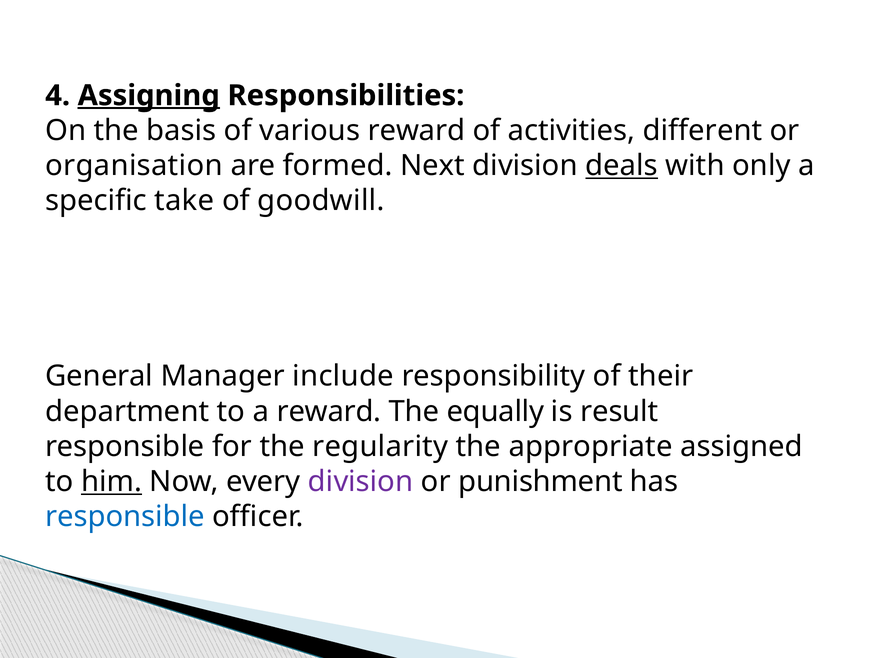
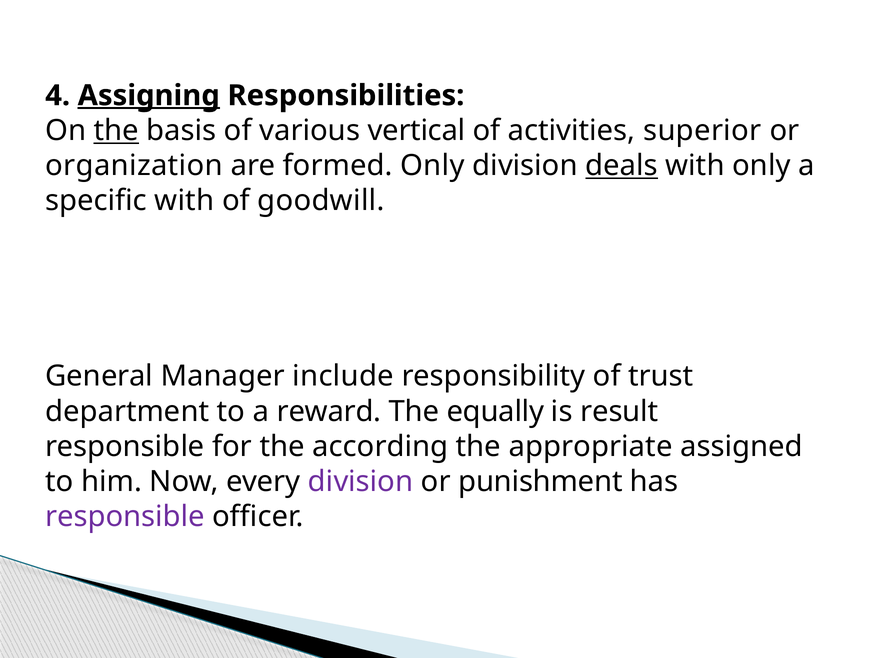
the at (116, 131) underline: none -> present
various reward: reward -> vertical
different: different -> superior
organisation: organisation -> organization
formed Next: Next -> Only
specific take: take -> with
their: their -> trust
regularity: regularity -> according
him underline: present -> none
responsible at (125, 517) colour: blue -> purple
